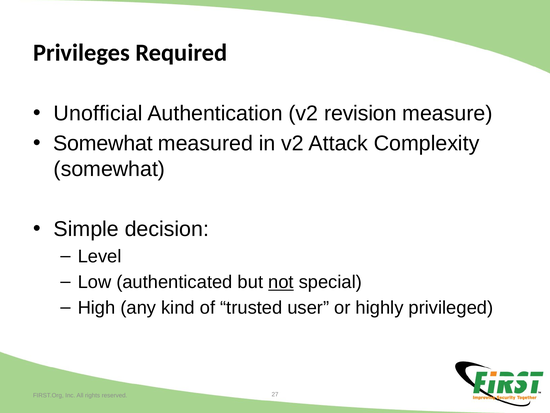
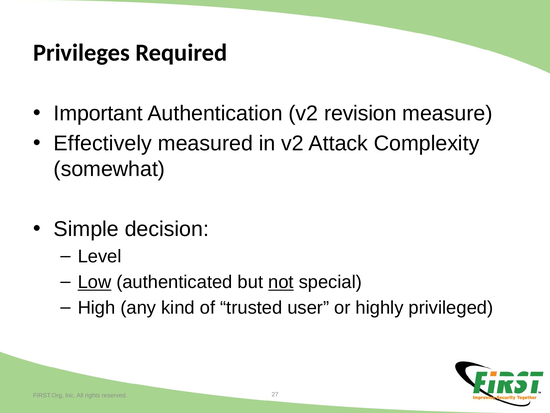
Unofficial: Unofficial -> Important
Somewhat at (103, 143): Somewhat -> Effectively
Low underline: none -> present
